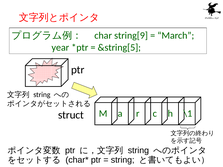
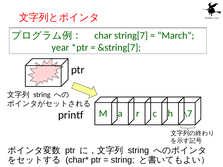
string[9: string[9 -> string[7
&string[5: &string[5 -> &string[7
\1: \1 -> \7
struct: struct -> printf
